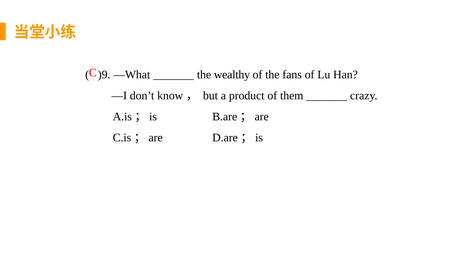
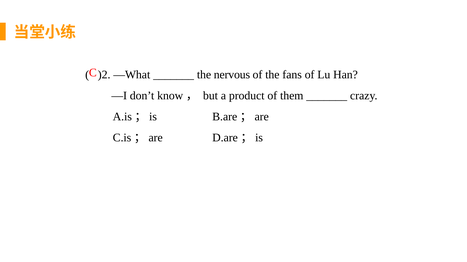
)9: )9 -> )2
wealthy: wealthy -> nervous
